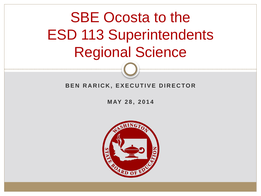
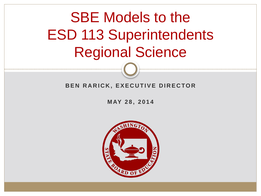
Ocosta: Ocosta -> Models
